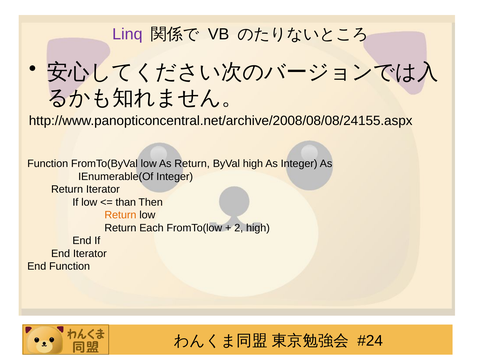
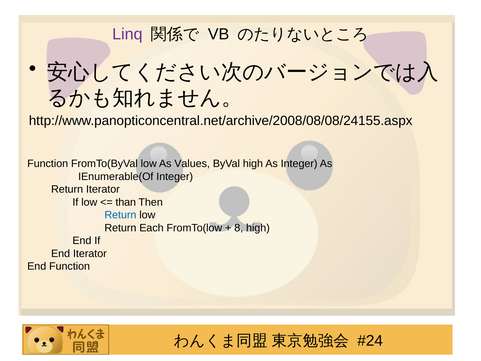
As Return: Return -> Values
Return at (120, 215) colour: orange -> blue
2: 2 -> 8
